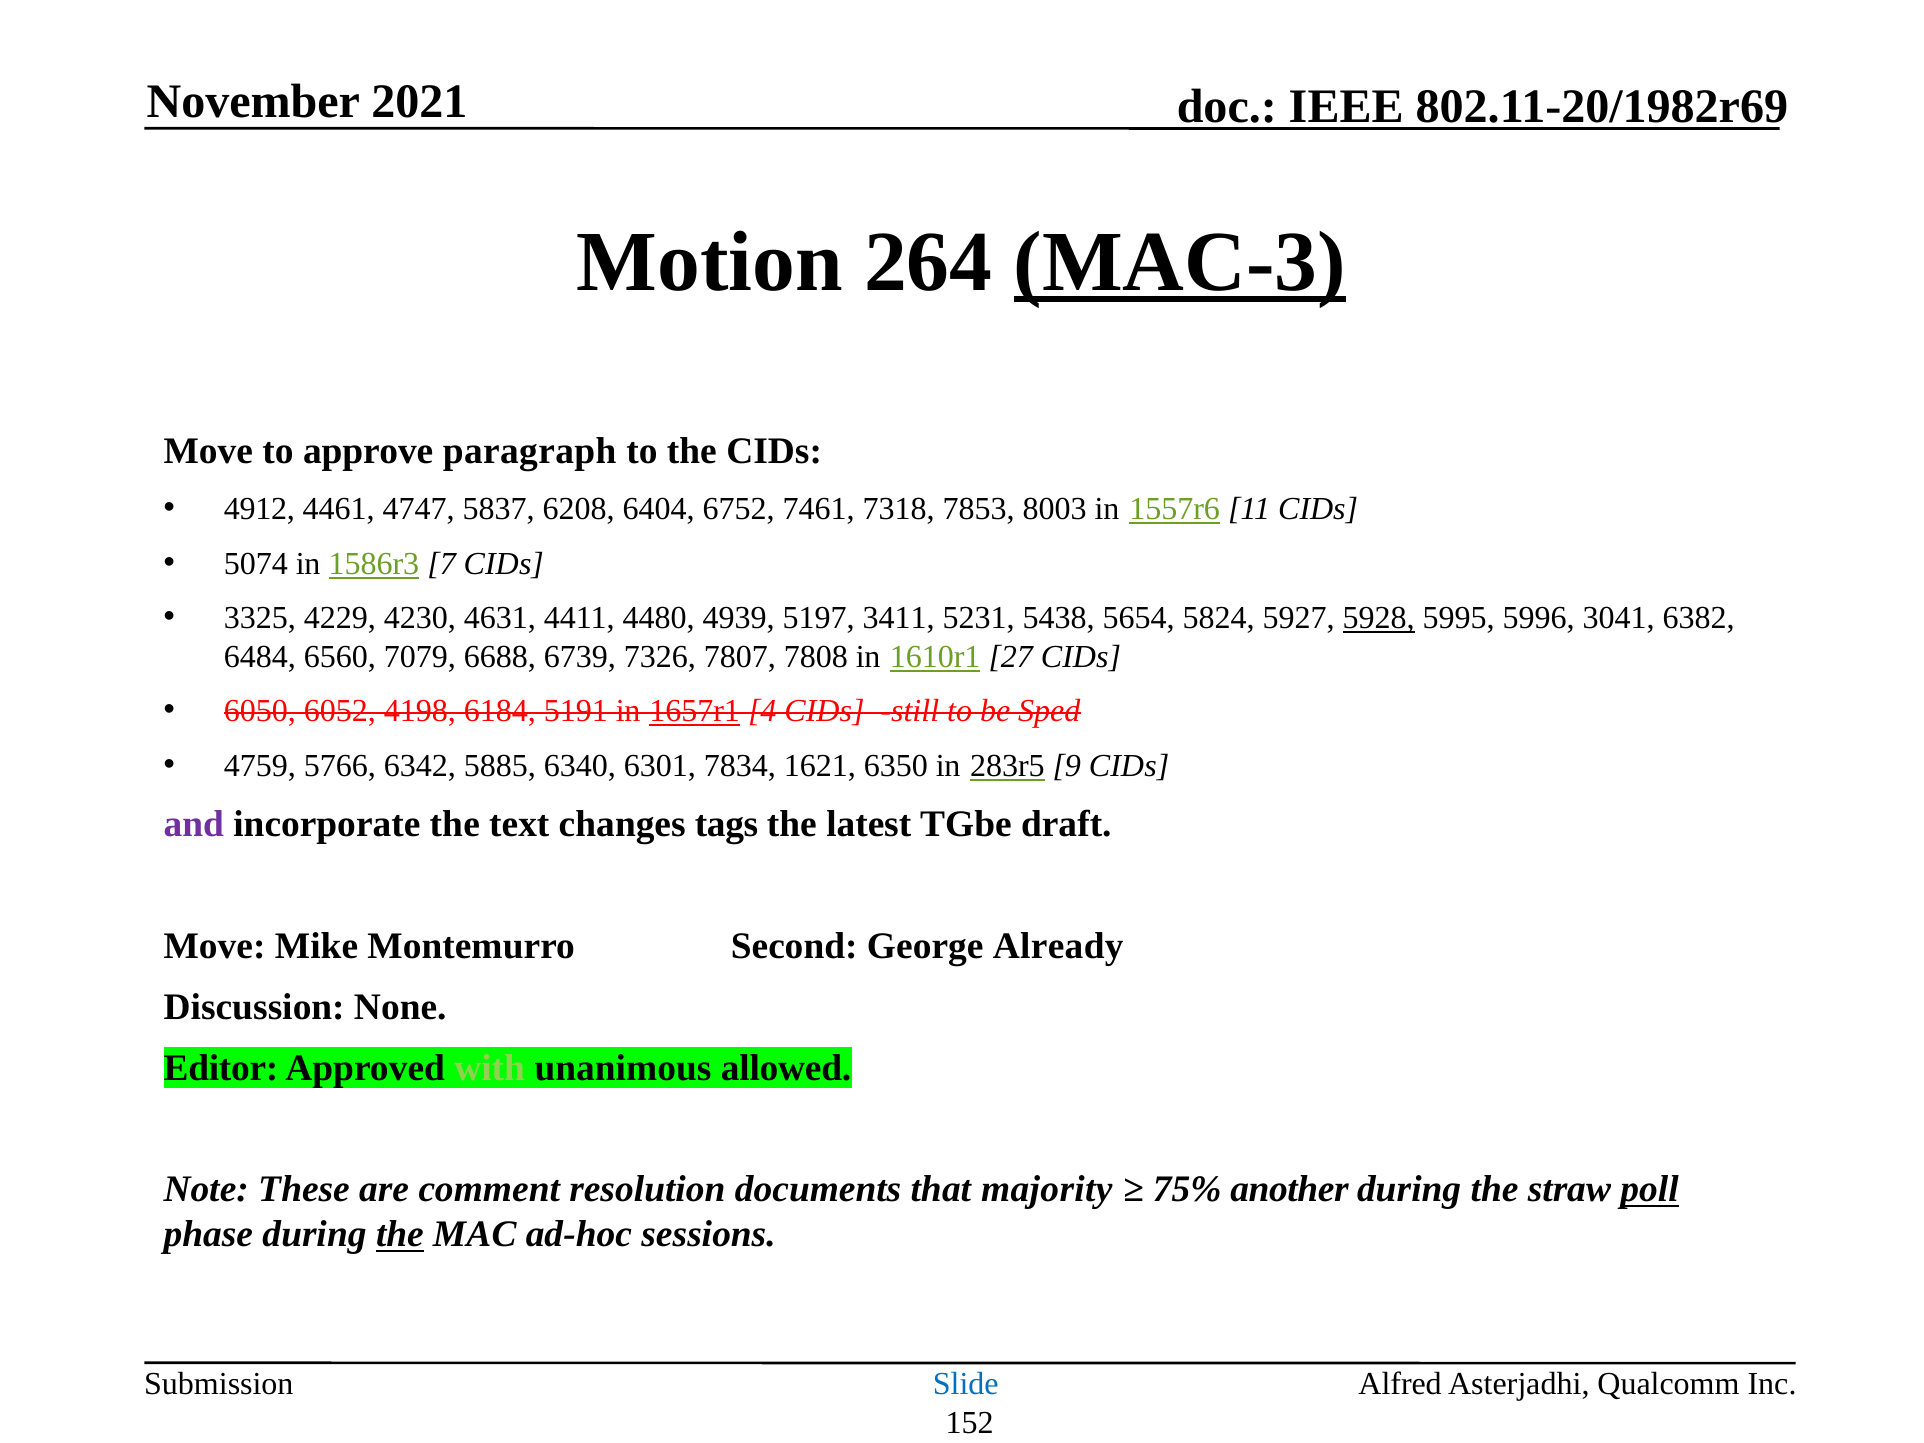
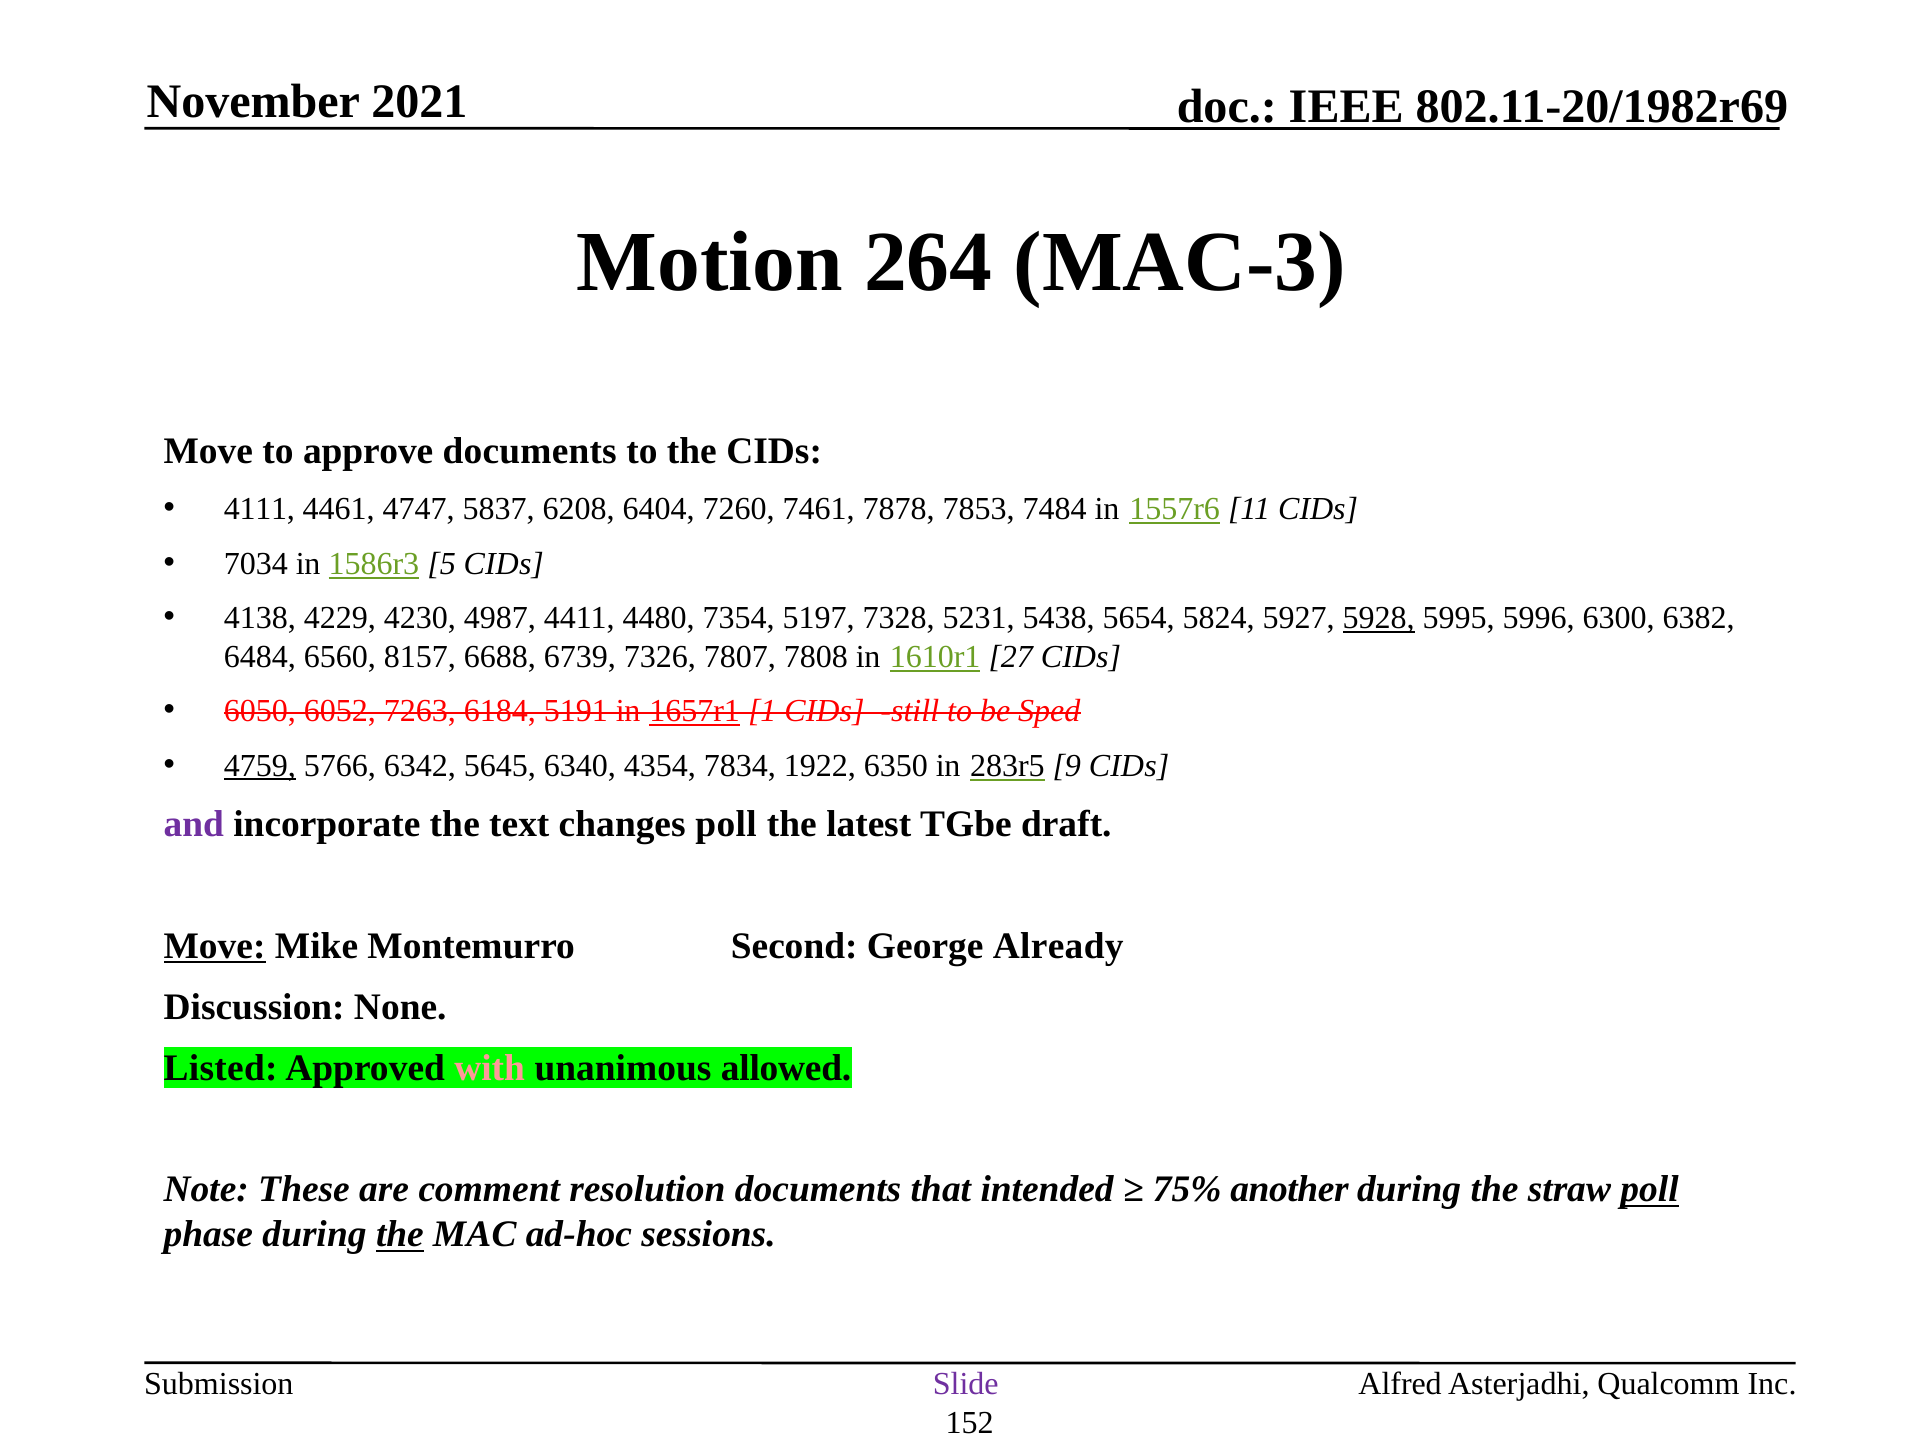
MAC-3 underline: present -> none
approve paragraph: paragraph -> documents
4912: 4912 -> 4111
6752: 6752 -> 7260
7318: 7318 -> 7878
8003: 8003 -> 7484
5074: 5074 -> 7034
7: 7 -> 5
3325: 3325 -> 4138
4631: 4631 -> 4987
4939: 4939 -> 7354
3411: 3411 -> 7328
3041: 3041 -> 6300
7079: 7079 -> 8157
4198: 4198 -> 7263
4: 4 -> 1
4759 underline: none -> present
5885: 5885 -> 5645
6301: 6301 -> 4354
1621: 1621 -> 1922
changes tags: tags -> poll
Move at (215, 946) underline: none -> present
Editor: Editor -> Listed
with colour: light green -> pink
majority: majority -> intended
Slide colour: blue -> purple
